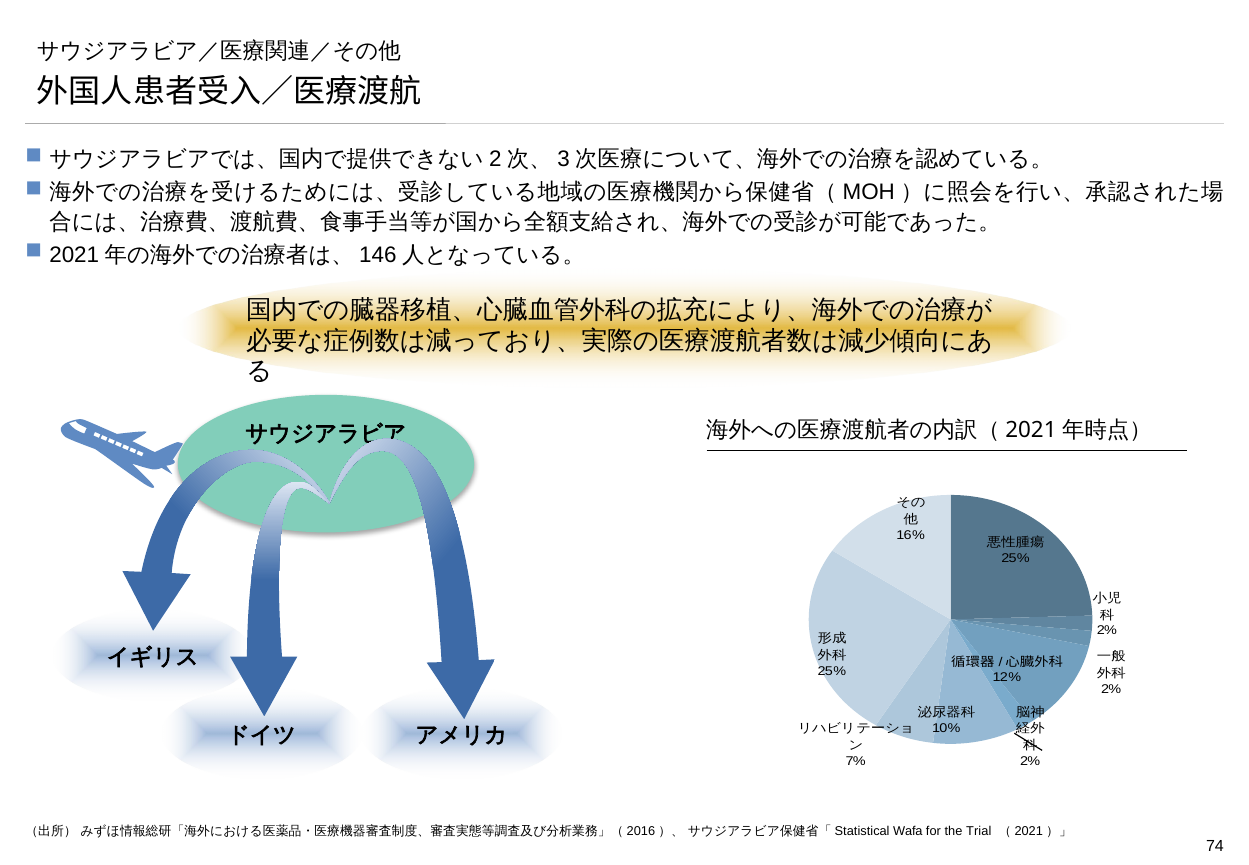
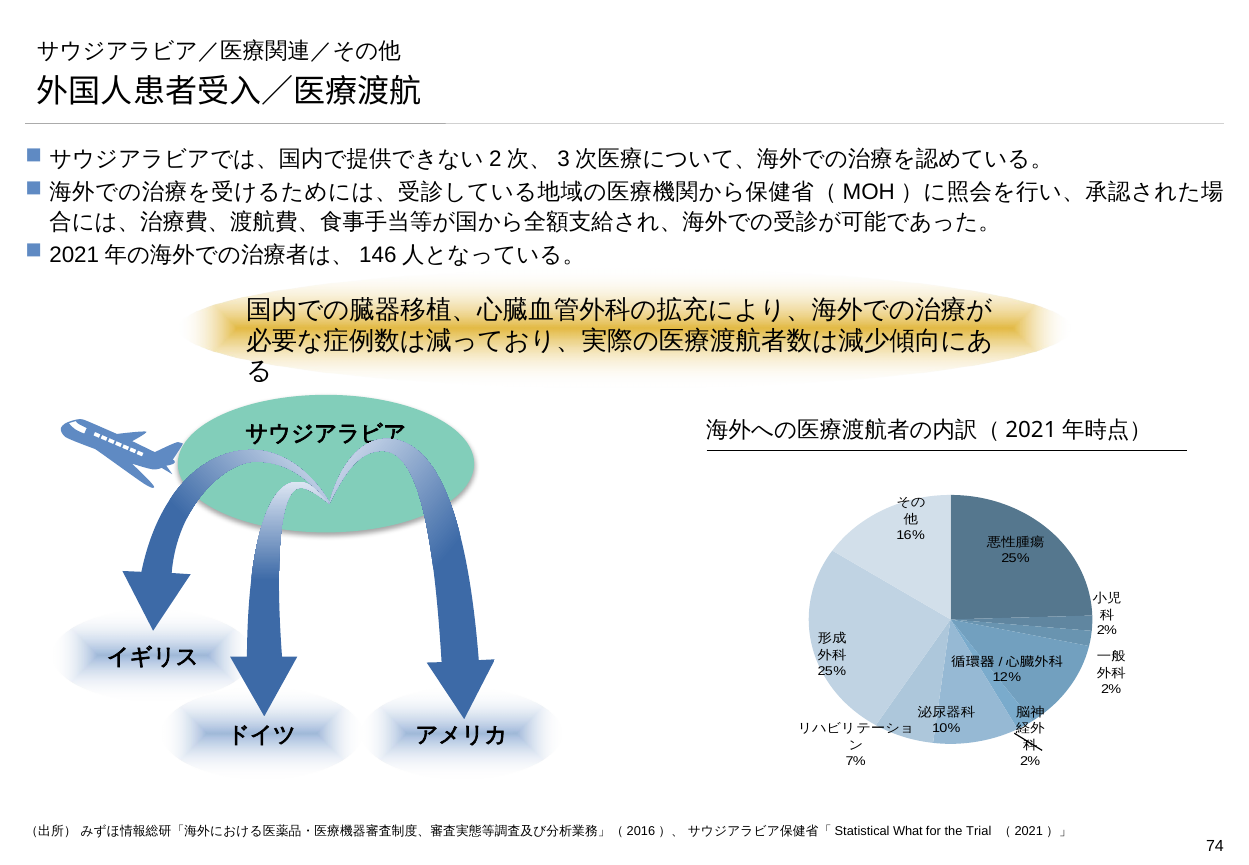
Wafa: Wafa -> What
